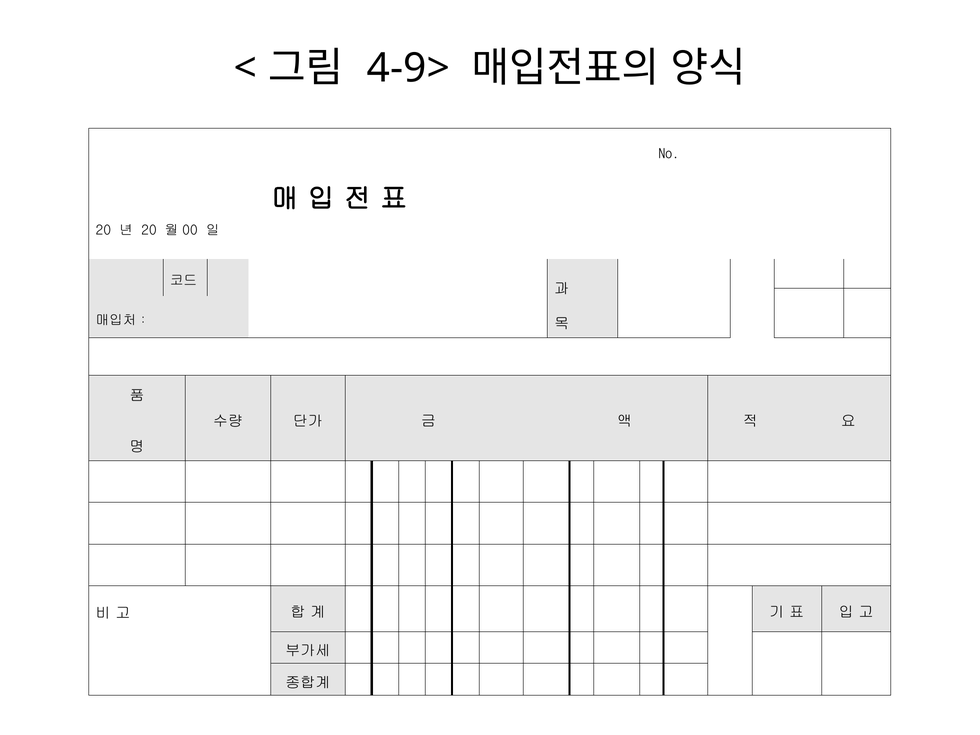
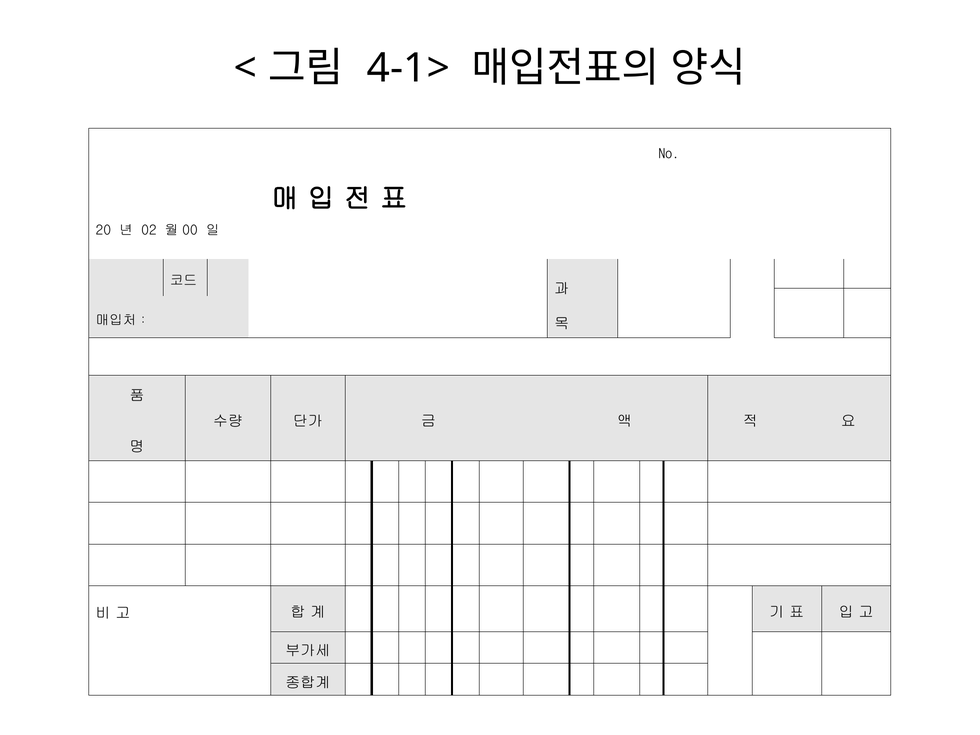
4-9>: 4-9> -> 4-1>
20 at (149, 230): 20 -> 02
